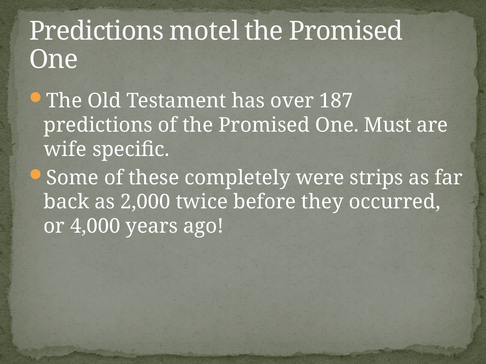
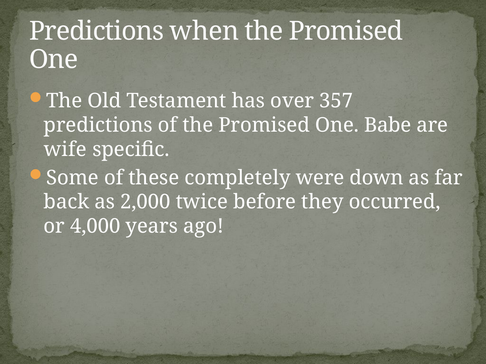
motel: motel -> when
187: 187 -> 357
Must: Must -> Babe
strips: strips -> down
